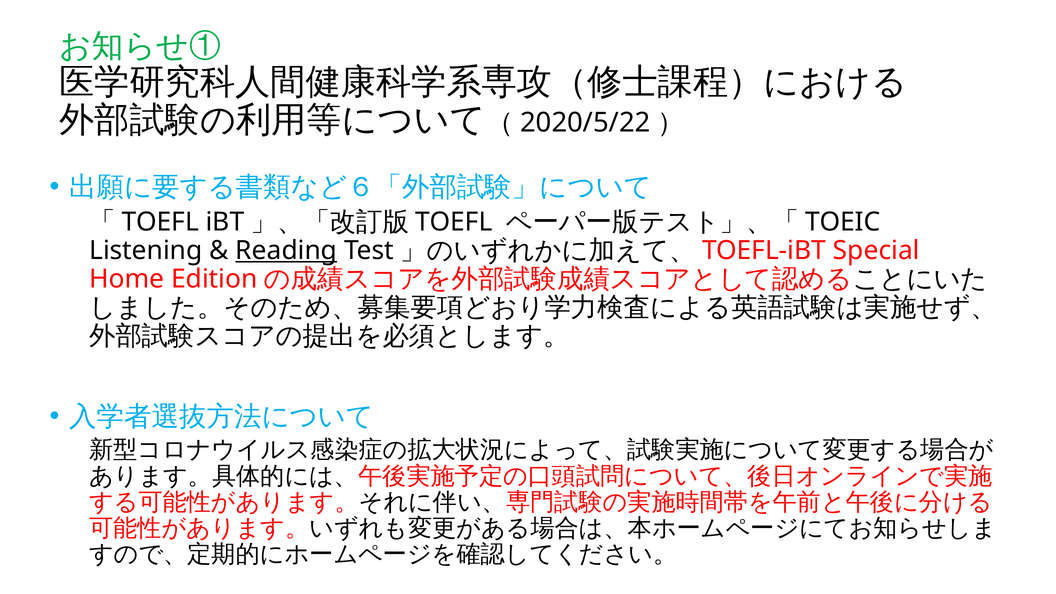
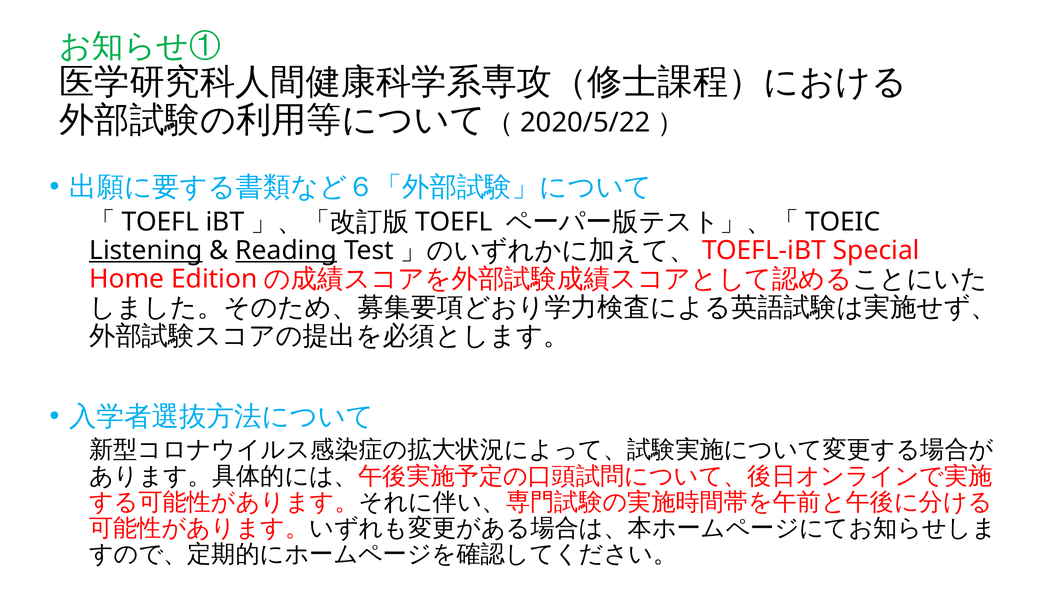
Listening underline: none -> present
